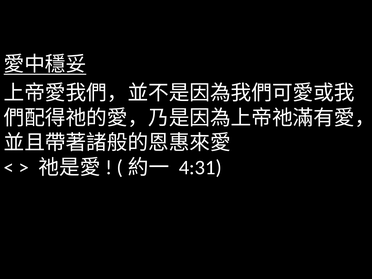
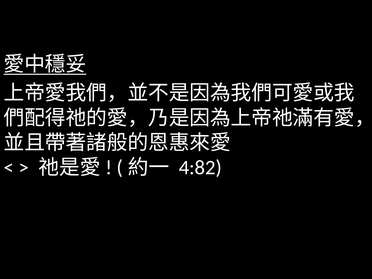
4:31: 4:31 -> 4:82
